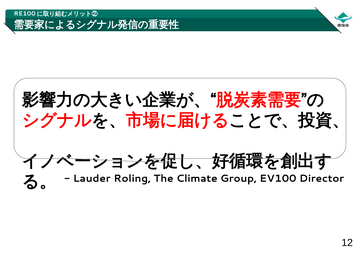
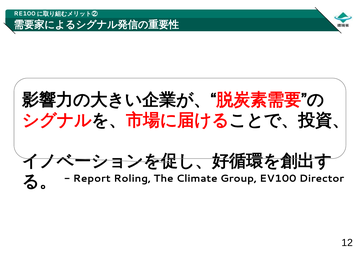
Lauder: Lauder -> Report
